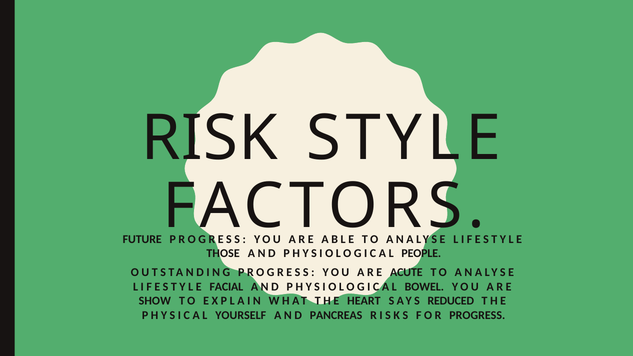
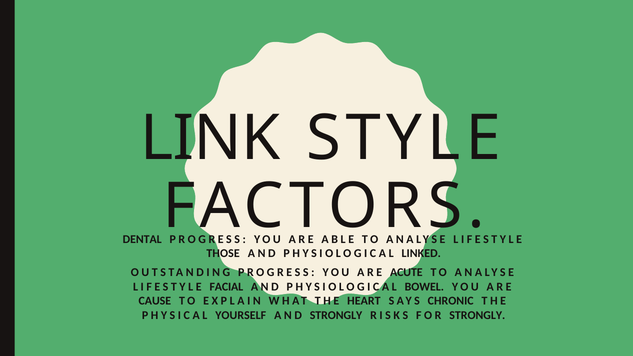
RISK: RISK -> LINK
FUTURE: FUTURE -> DENTAL
PEOPLE: PEOPLE -> LINKED
SHOW: SHOW -> CAUSE
REDUCED: REDUCED -> CHRONIC
AND PANCREAS: PANCREAS -> STRONGLY
FOR PROGRESS: PROGRESS -> STRONGLY
